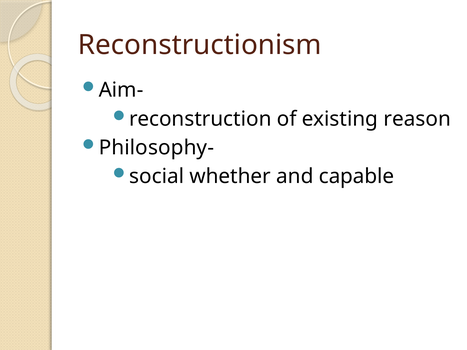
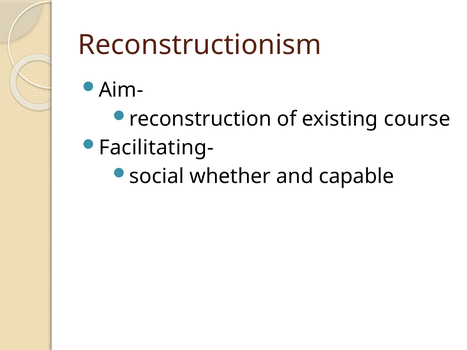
reason: reason -> course
Philosophy-: Philosophy- -> Facilitating-
